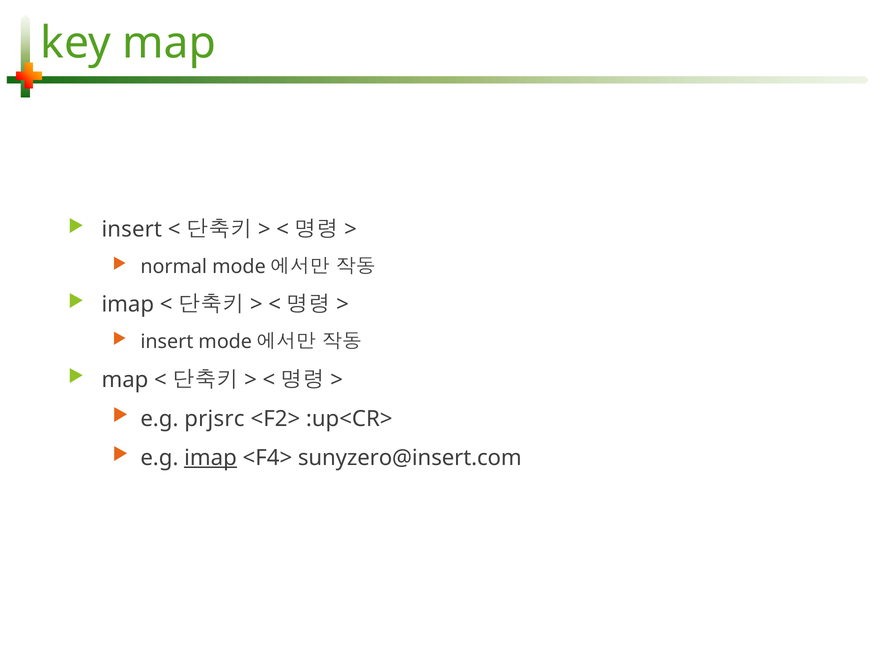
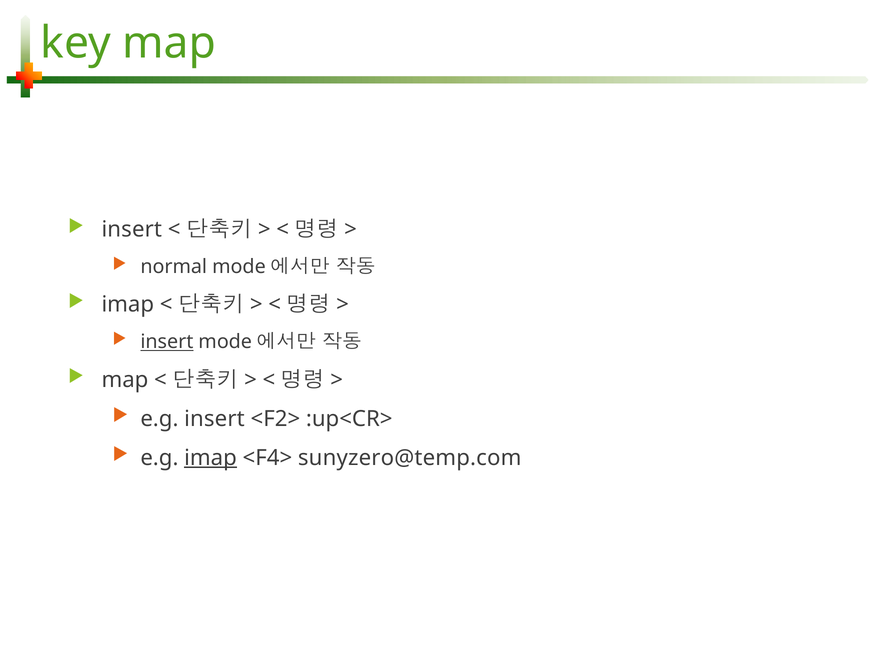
insert at (167, 342) underline: none -> present
e.g prjsrc: prjsrc -> insert
sunyzero@insert.com: sunyzero@insert.com -> sunyzero@temp.com
